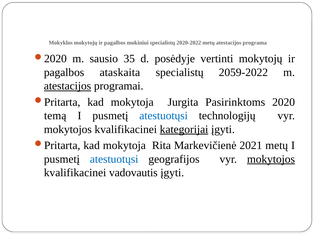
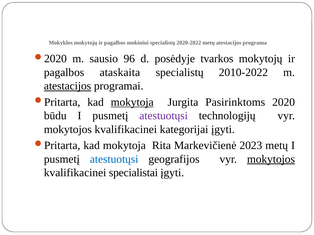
35: 35 -> 96
vertinti: vertinti -> tvarkos
2059-2022: 2059-2022 -> 2010-2022
mokytoja at (132, 102) underline: none -> present
temą: temą -> būdu
atestuotųsi at (164, 116) colour: blue -> purple
kategorijai underline: present -> none
2021: 2021 -> 2023
vadovautis: vadovautis -> specialistai
